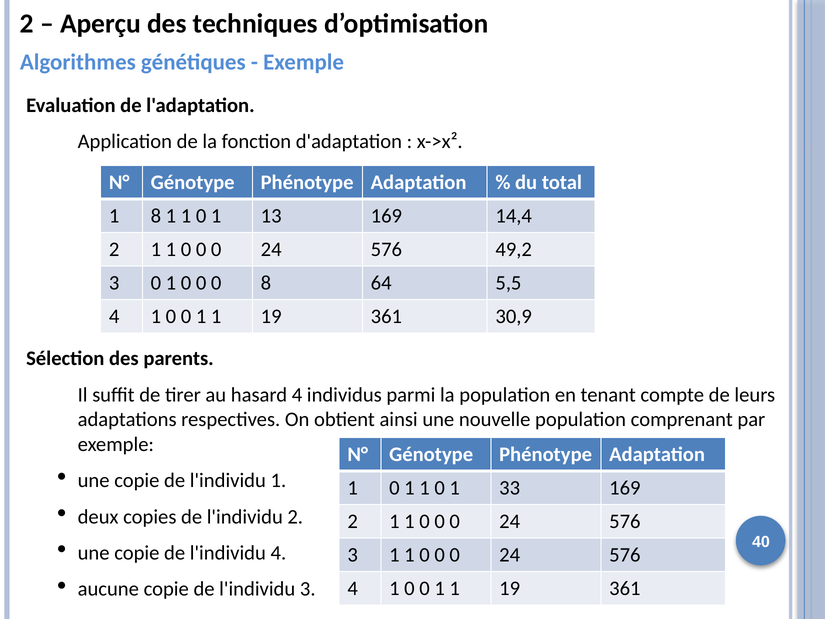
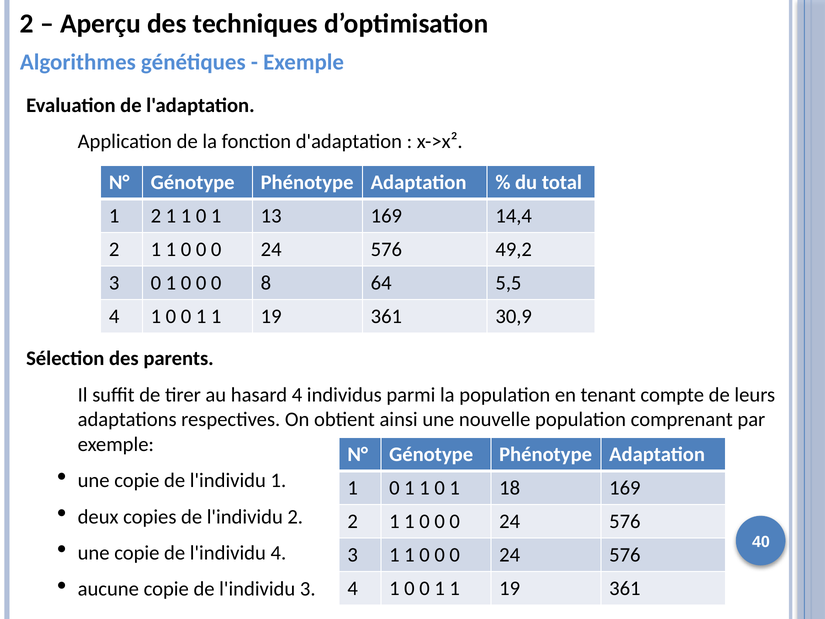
1 8: 8 -> 2
33: 33 -> 18
